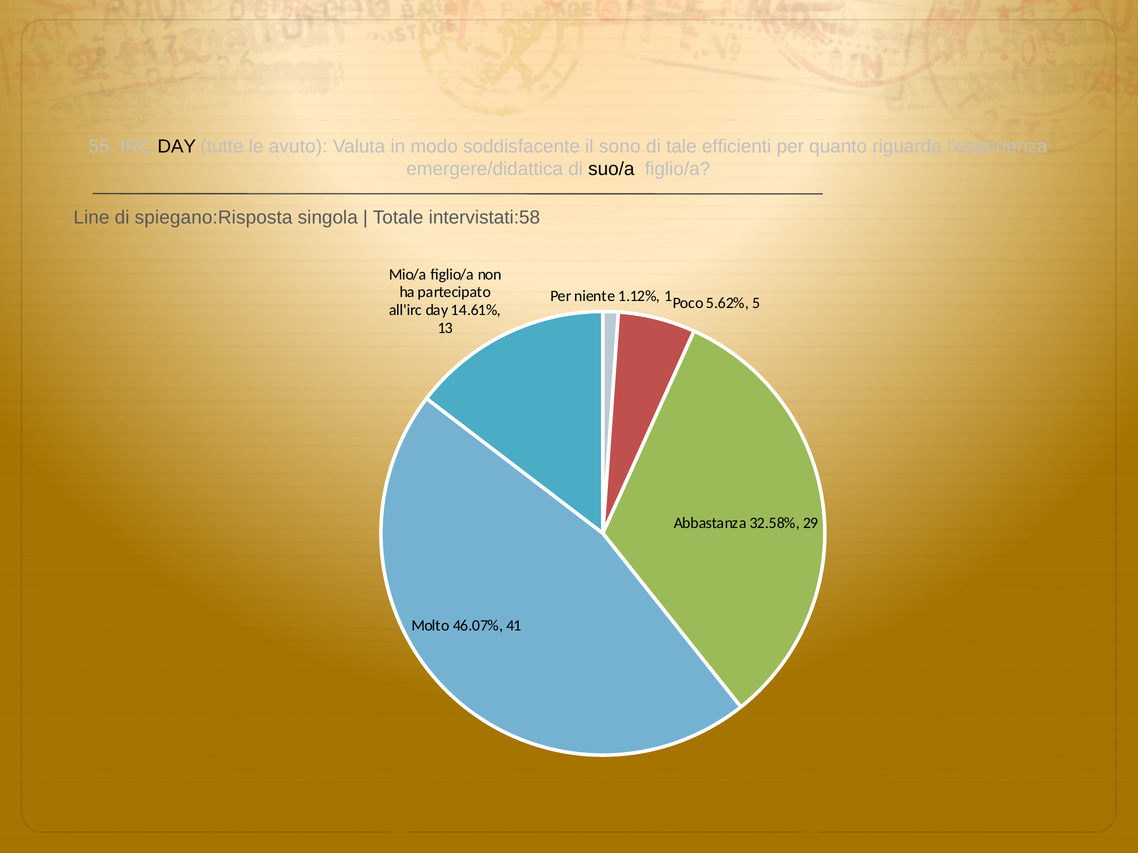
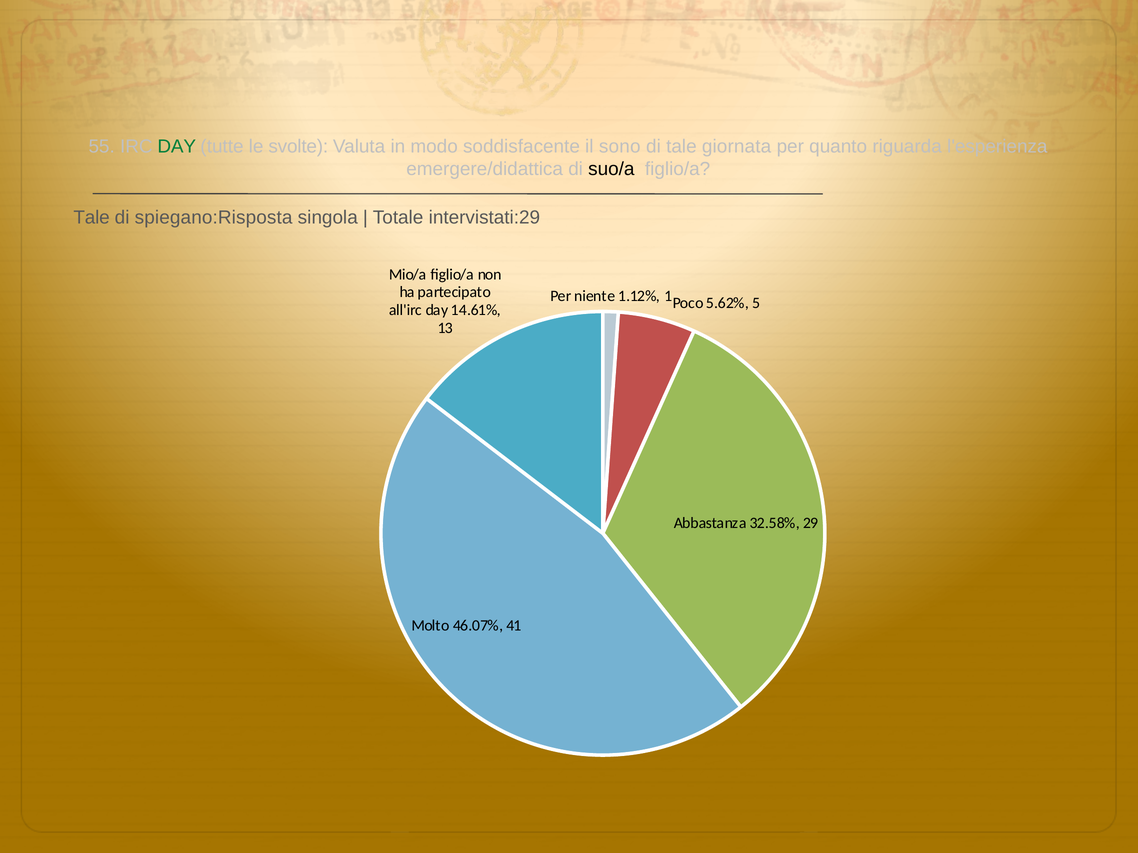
DAY at (177, 146) colour: black -> green
avuto: avuto -> svolte
efficienti: efficienti -> giornata
Line at (91, 218): Line -> Tale
intervistati:58: intervistati:58 -> intervistati:29
